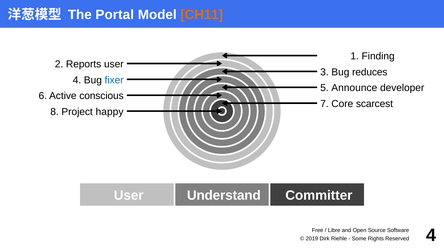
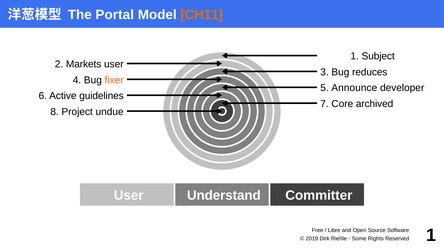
Finding: Finding -> Subject
Reports: Reports -> Markets
fixer colour: blue -> orange
conscious: conscious -> guidelines
scarcest: scarcest -> archived
happy: happy -> undue
Reserved 4: 4 -> 1
